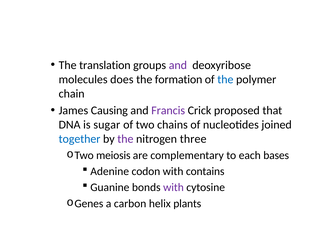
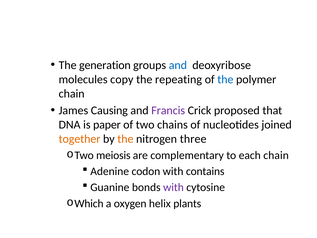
translation: translation -> generation
and at (178, 65) colour: purple -> blue
does: does -> copy
formation: formation -> repeating
sugar: sugar -> paper
together colour: blue -> orange
the at (125, 139) colour: purple -> orange
each bases: bases -> chain
Genes: Genes -> Which
carbon: carbon -> oxygen
